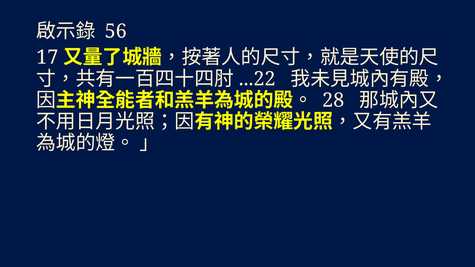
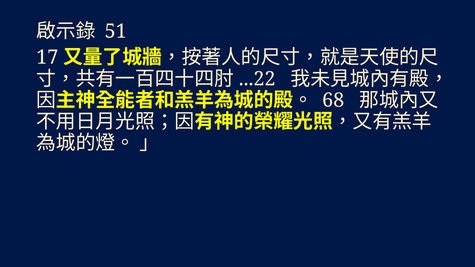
56: 56 -> 51
28: 28 -> 68
